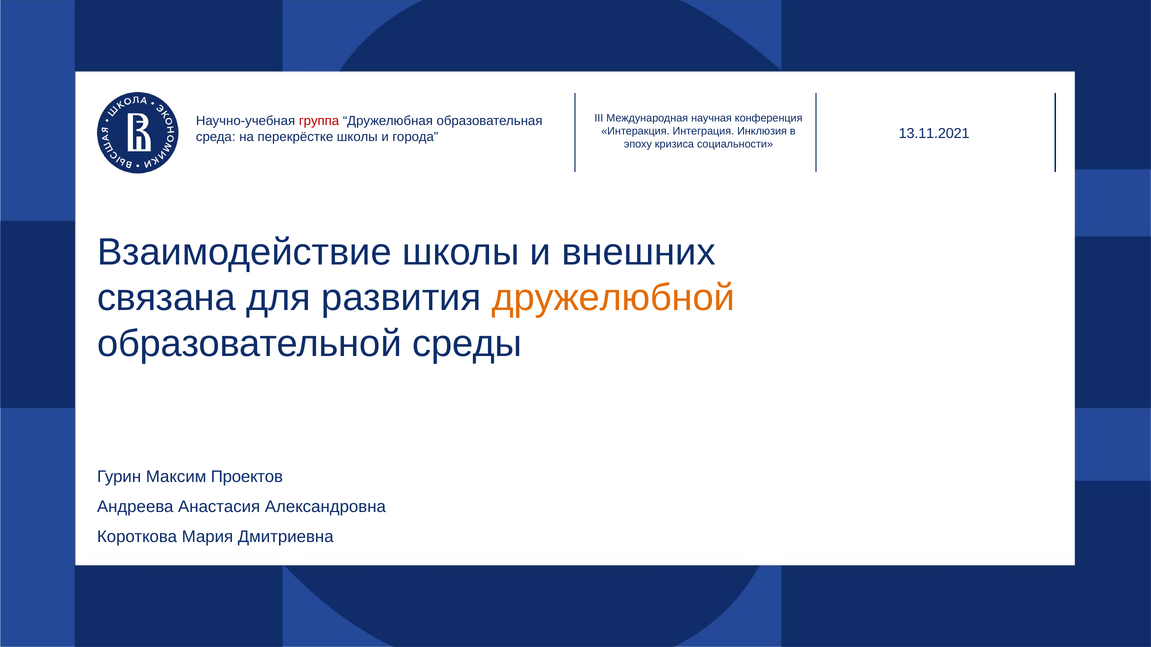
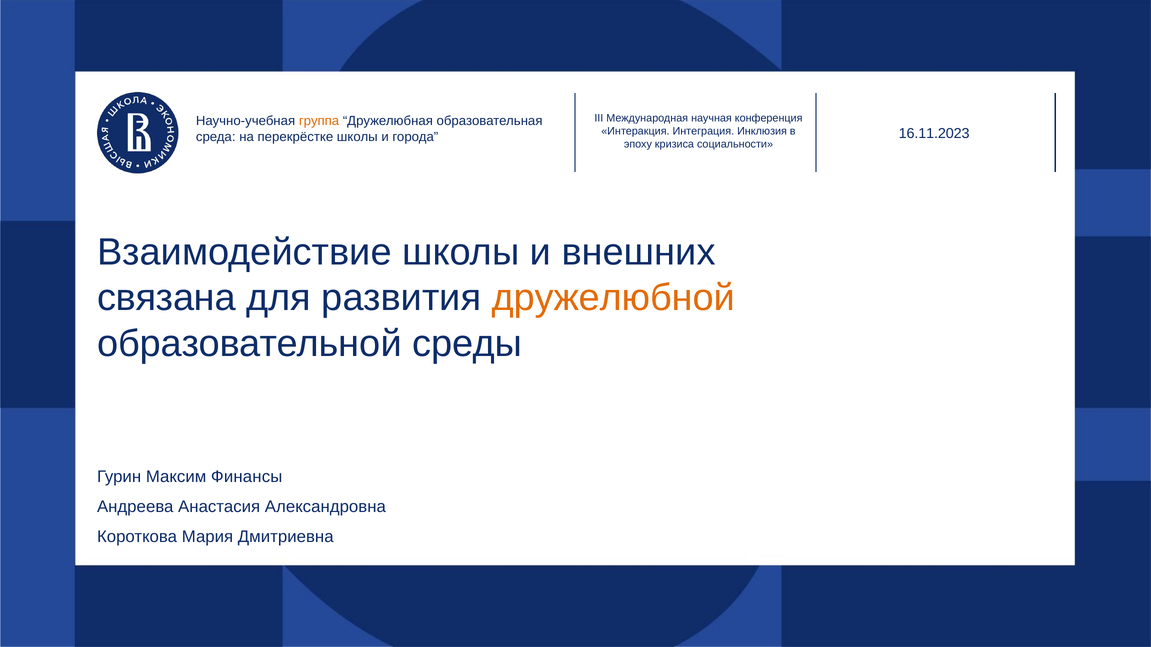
группа colour: red -> orange
13.11.2021: 13.11.2021 -> 16.11.2023
Проектов: Проектов -> Финансы
